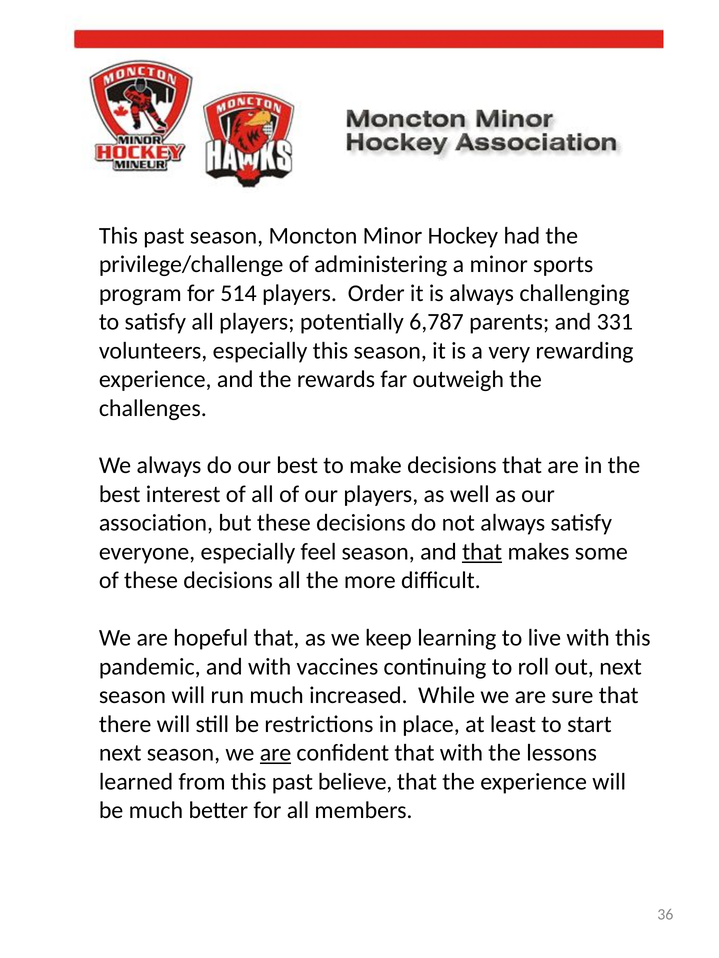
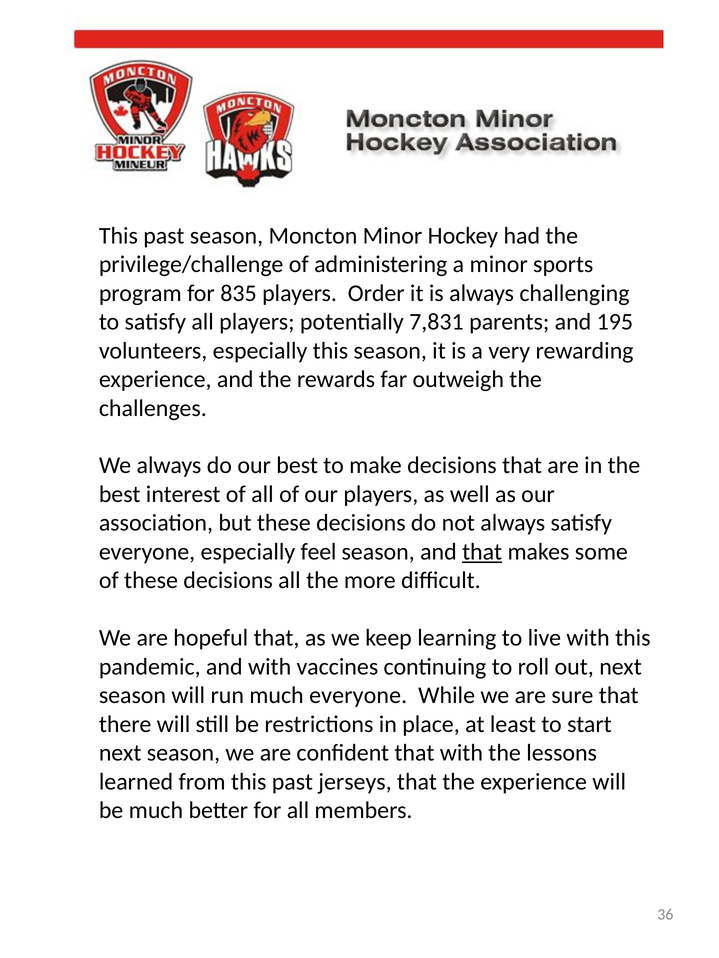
514: 514 -> 835
6,787: 6,787 -> 7,831
331: 331 -> 195
much increased: increased -> everyone
are at (276, 754) underline: present -> none
believe: believe -> jerseys
